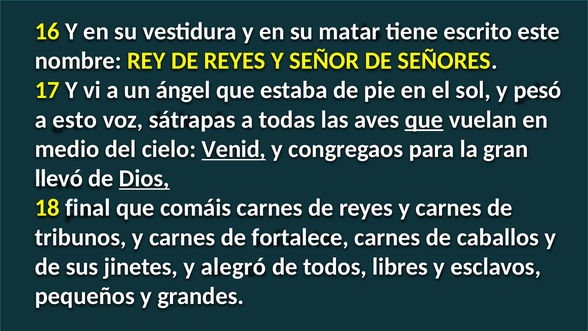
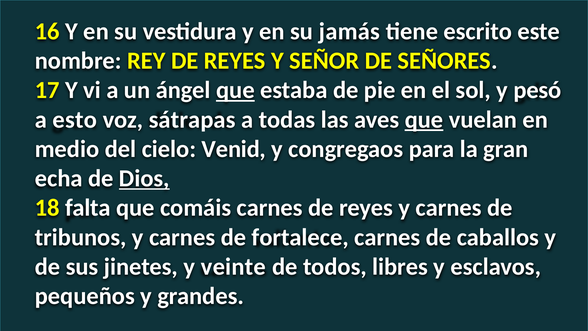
matar: matar -> jamás
que at (235, 90) underline: none -> present
Venid underline: present -> none
llevó: llevó -> echa
final: final -> falta
alegró: alegró -> veinte
